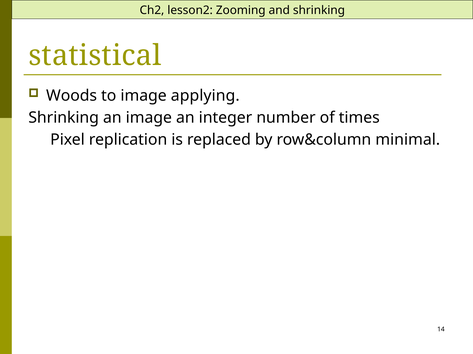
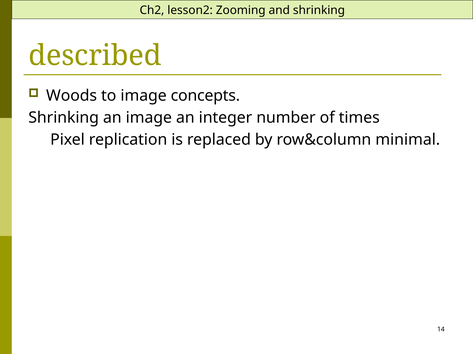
statistical: statistical -> described
applying: applying -> concepts
